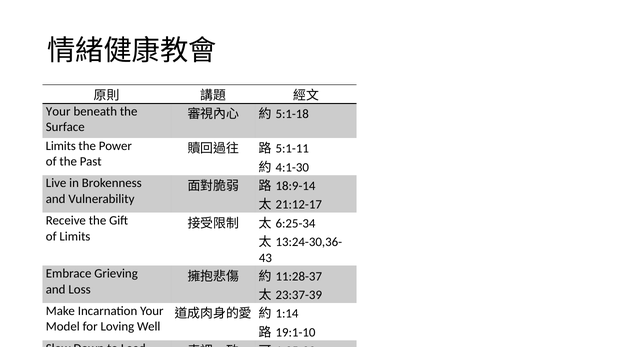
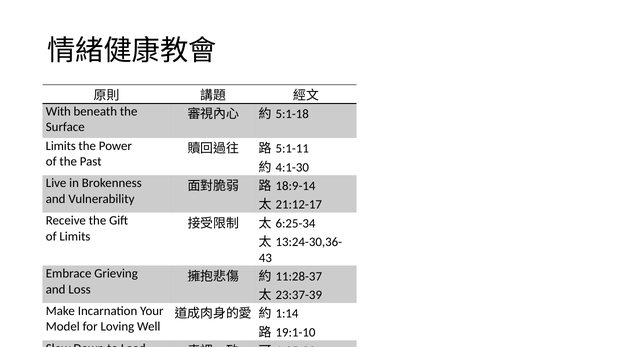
Your at (58, 112): Your -> With
